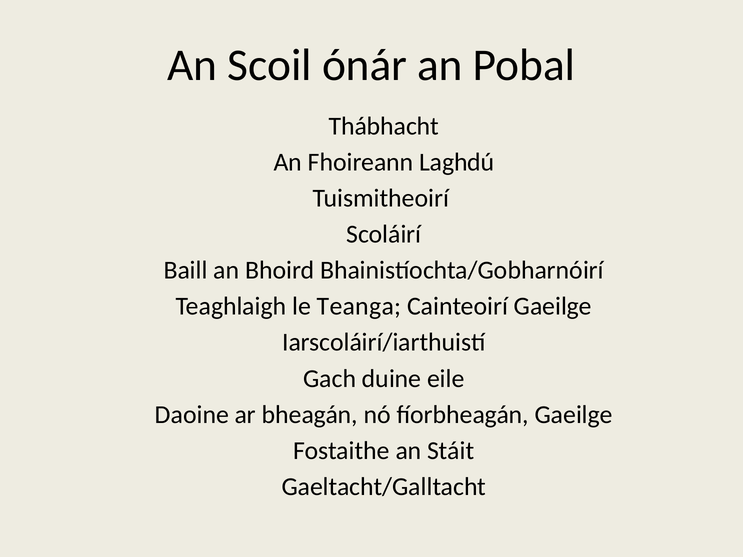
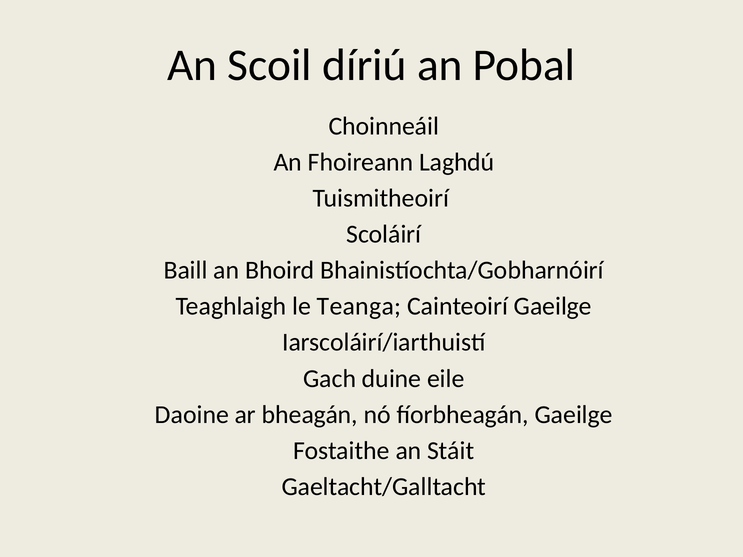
ónár: ónár -> díriú
Thábhacht: Thábhacht -> Choinneáil
